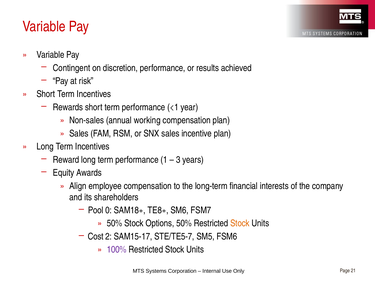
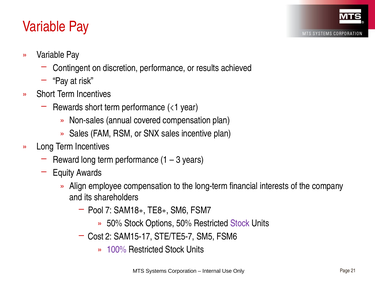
working: working -> covered
0: 0 -> 7
Stock at (240, 224) colour: orange -> purple
